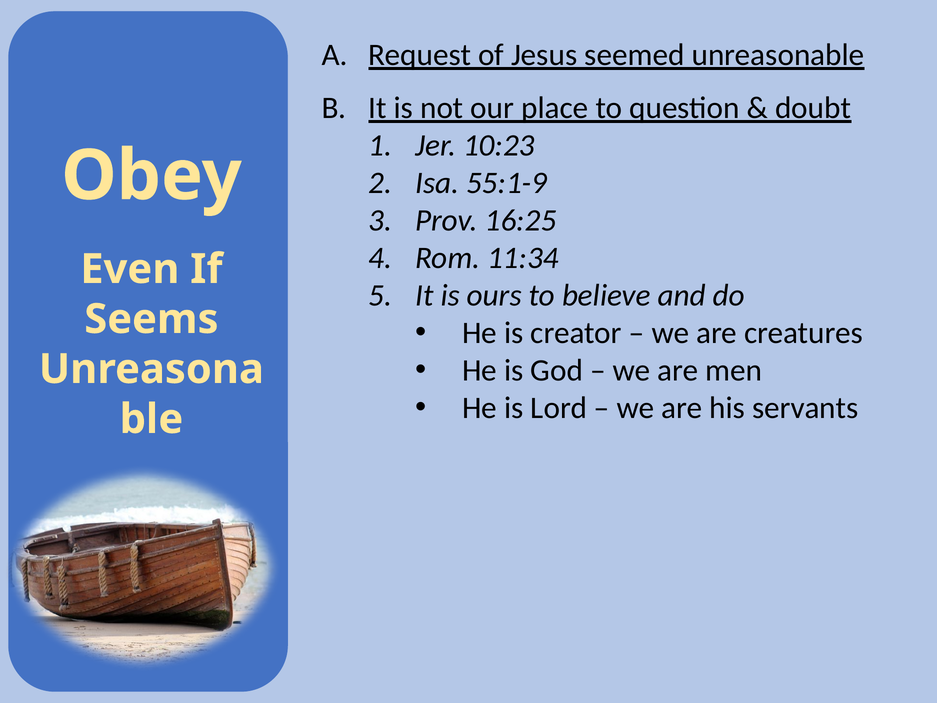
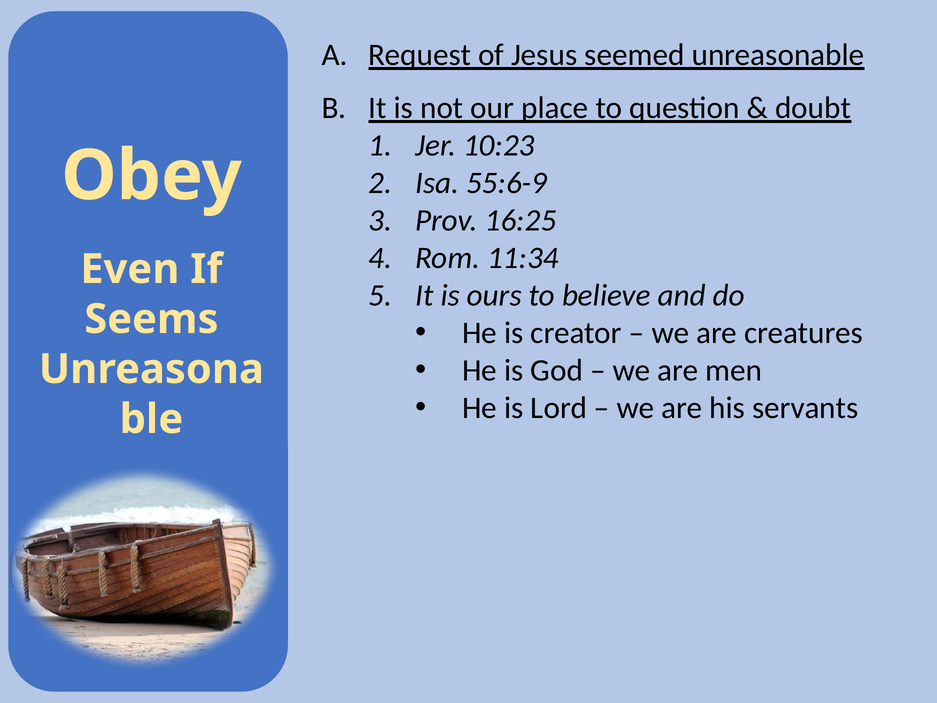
55:1-9: 55:1-9 -> 55:6-9
